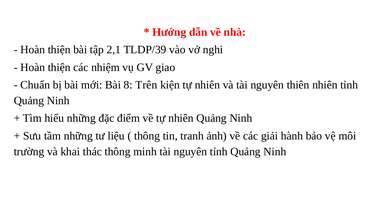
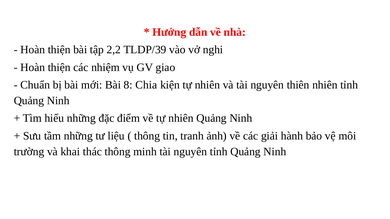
2,1: 2,1 -> 2,2
Trên: Trên -> Chia
